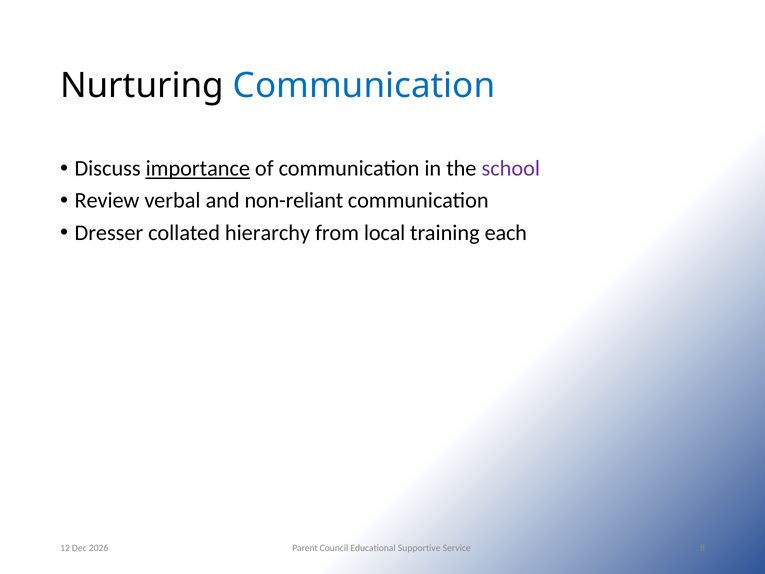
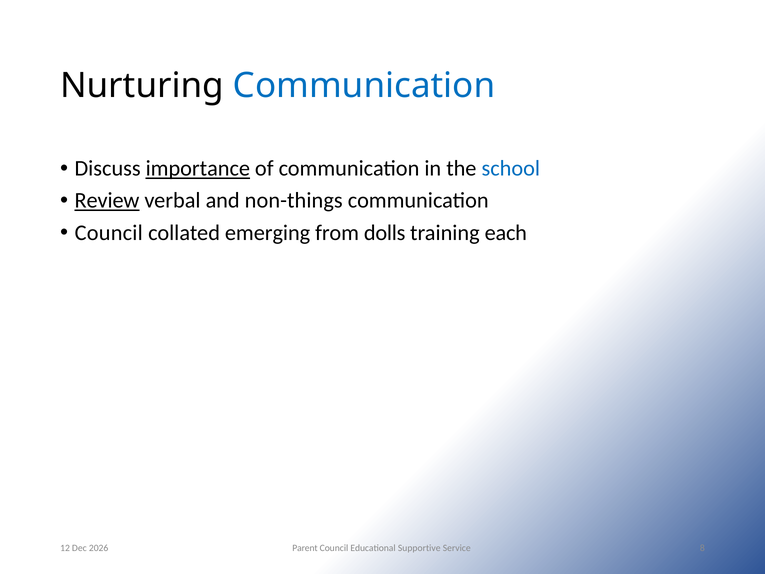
school colour: purple -> blue
Review underline: none -> present
non-reliant: non-reliant -> non-things
Dresser at (109, 233): Dresser -> Council
hierarchy: hierarchy -> emerging
local: local -> dolls
